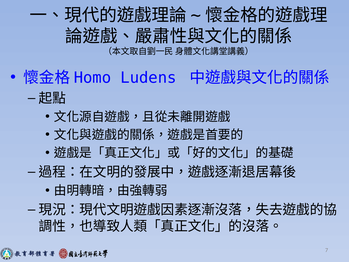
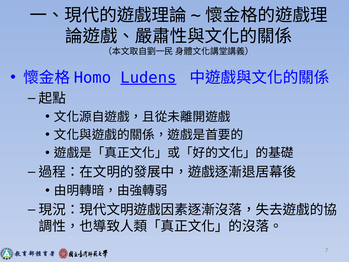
Ludens underline: none -> present
